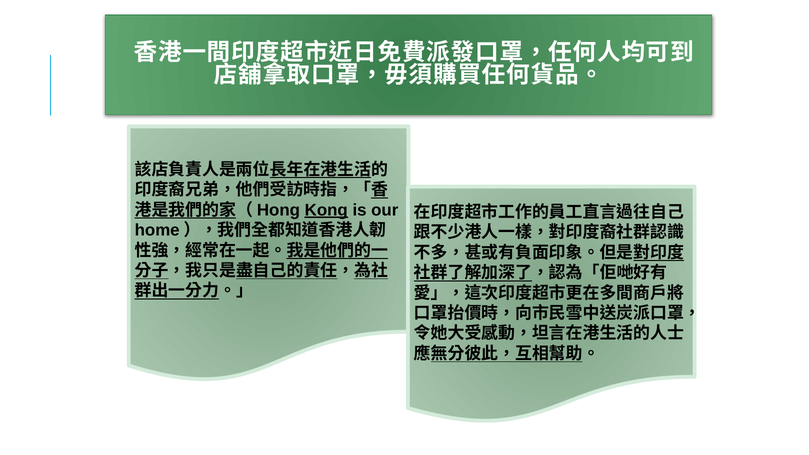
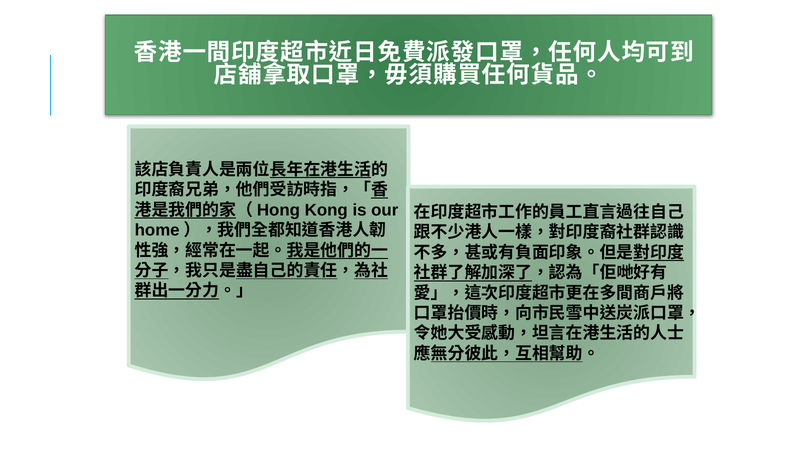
Kong underline: present -> none
